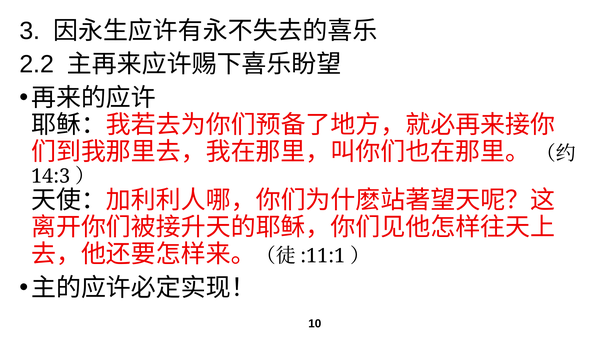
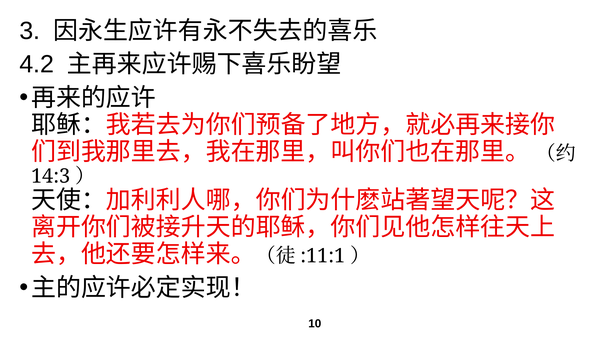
2.2: 2.2 -> 4.2
